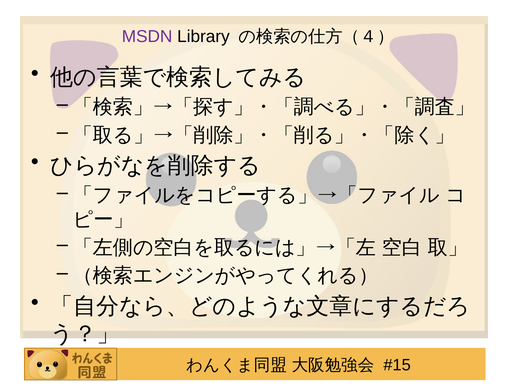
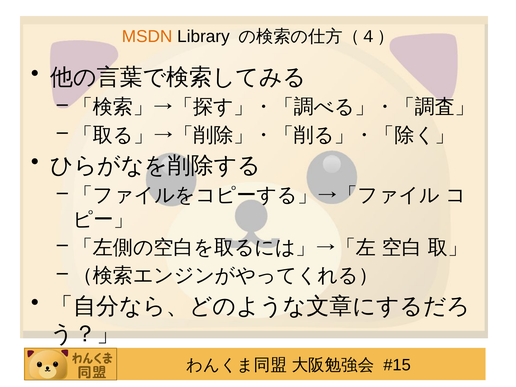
MSDN colour: purple -> orange
